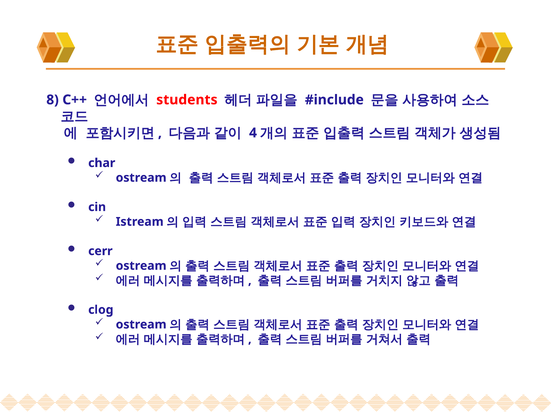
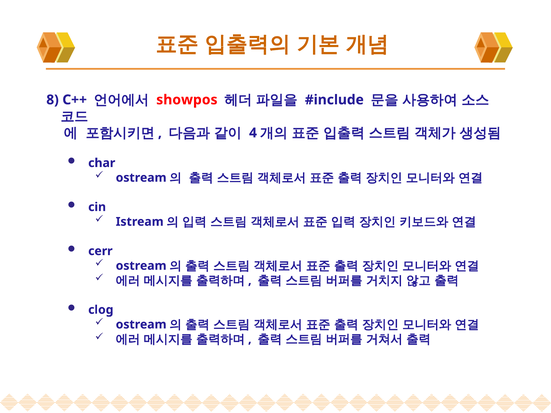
students: students -> showpos
